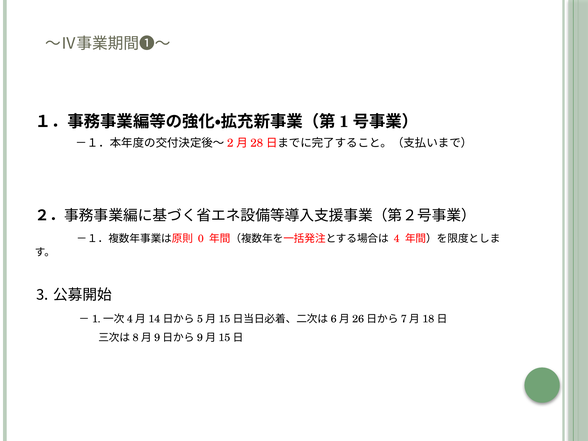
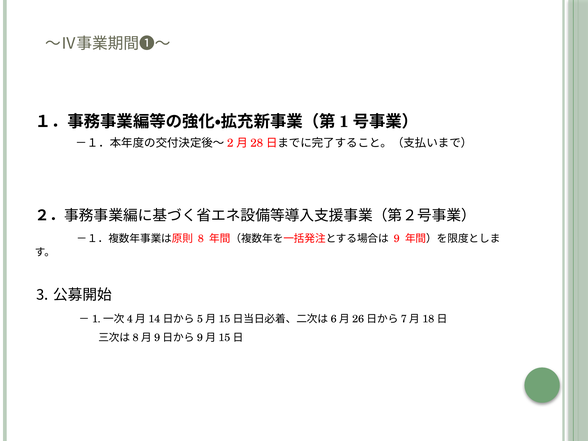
0: 0 -> 8
4: 4 -> 9
